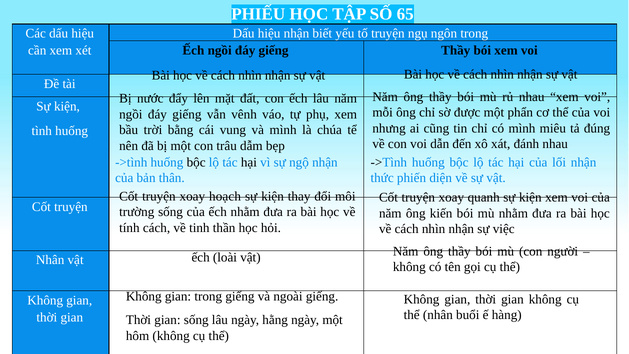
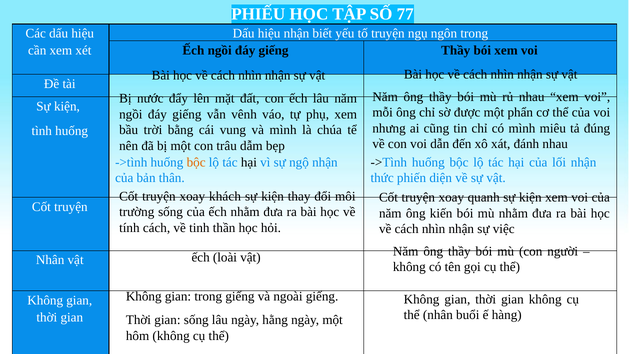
65: 65 -> 77
bộc at (196, 162) colour: black -> orange
hoạch: hoạch -> khách
